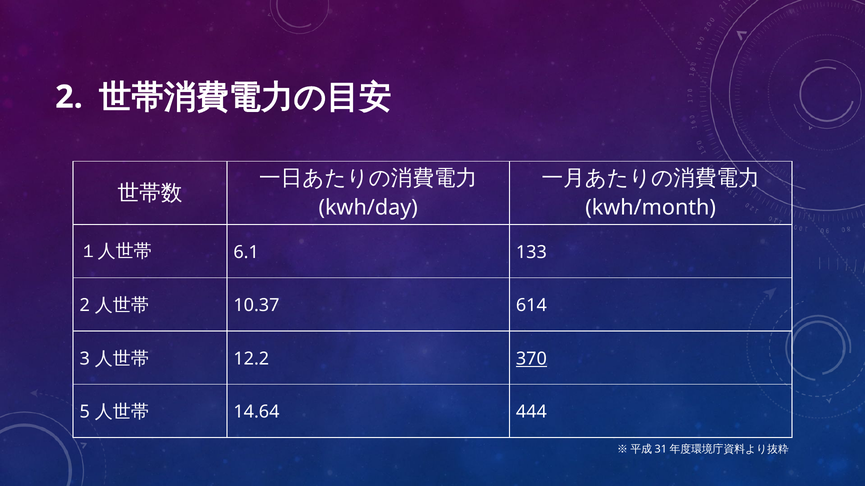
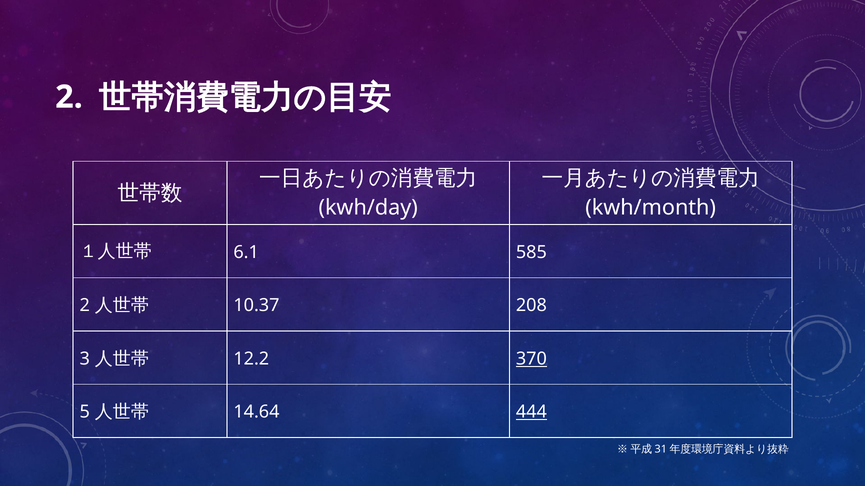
133: 133 -> 585
614: 614 -> 208
444 underline: none -> present
